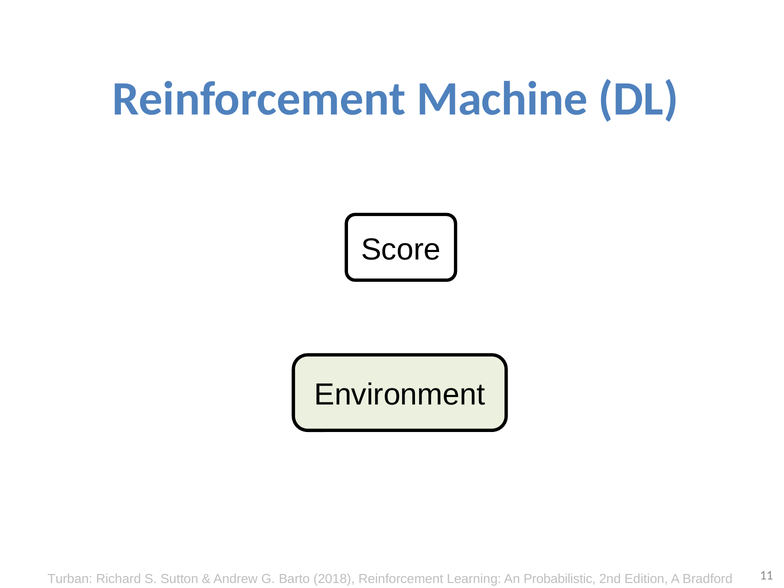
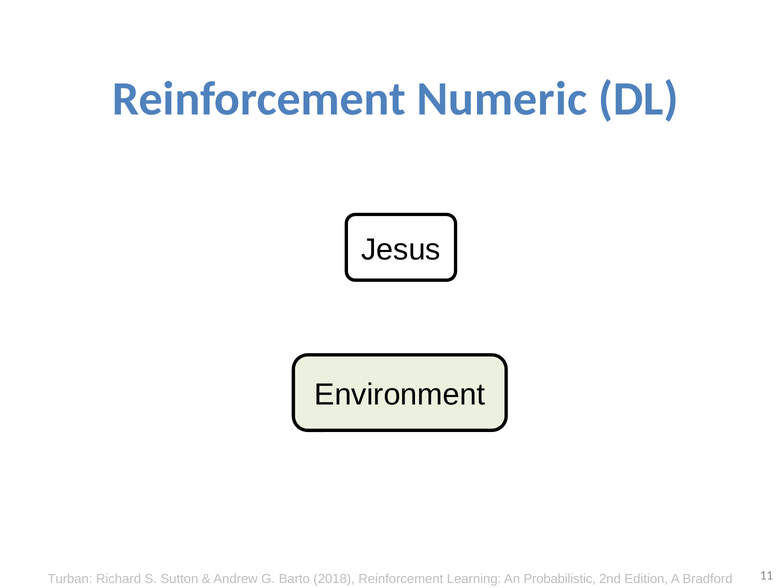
Machine: Machine -> Numeric
Score: Score -> Jesus
